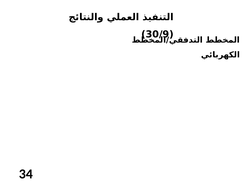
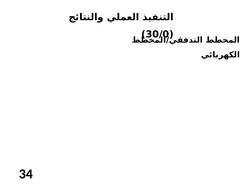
30/9: 30/9 -> 30/0
